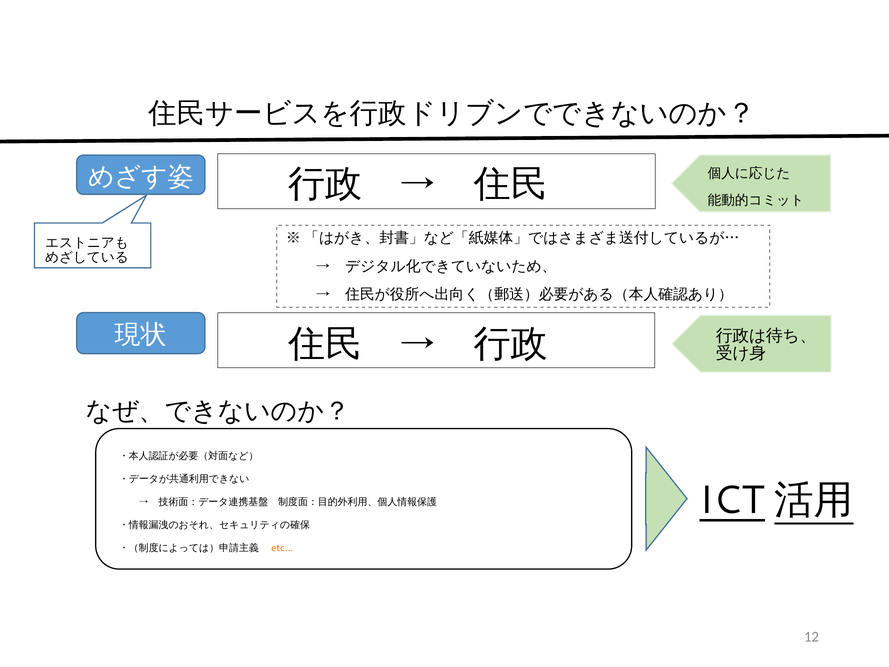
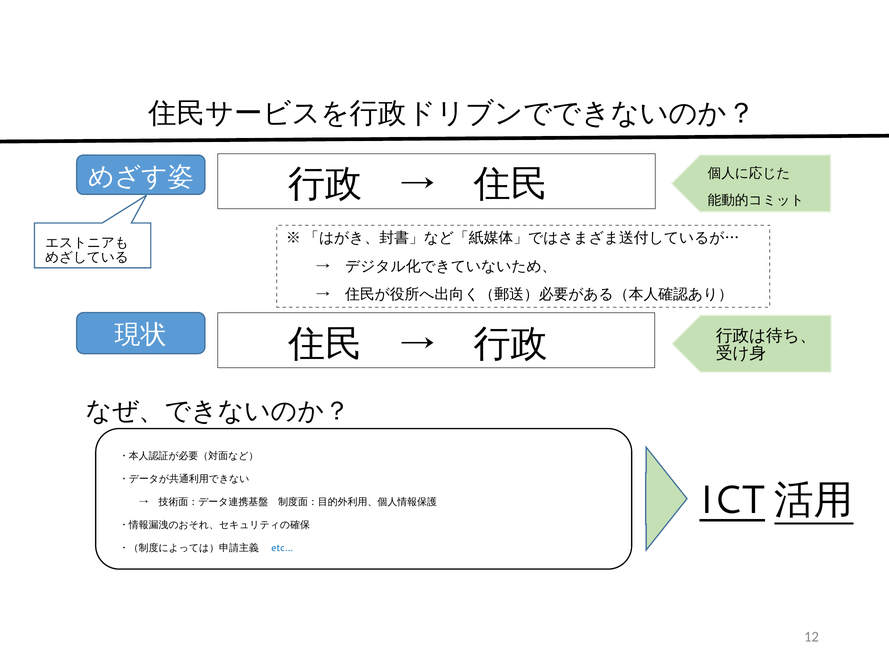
etc… colour: orange -> blue
